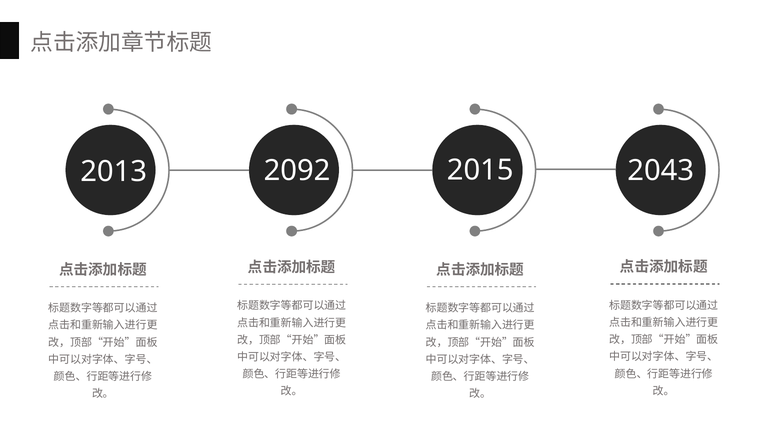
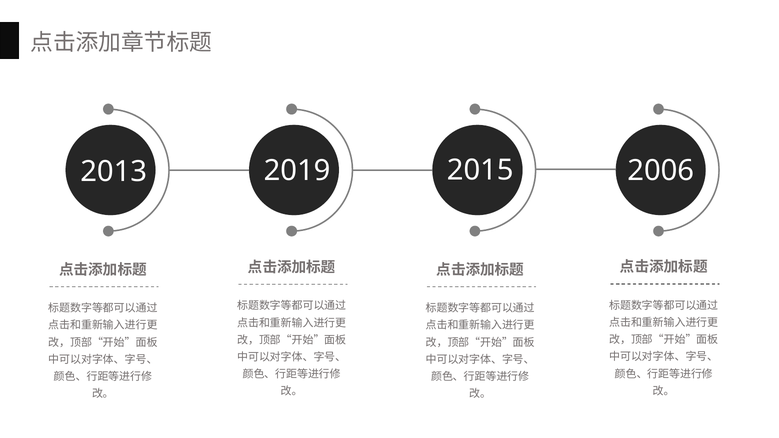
2092: 2092 -> 2019
2043: 2043 -> 2006
